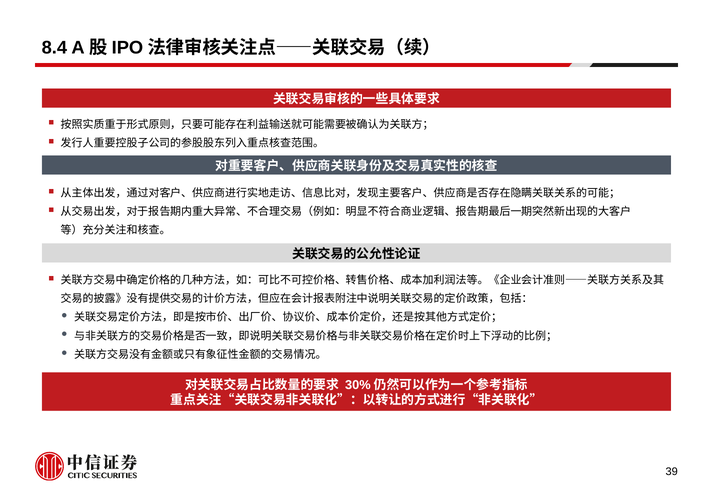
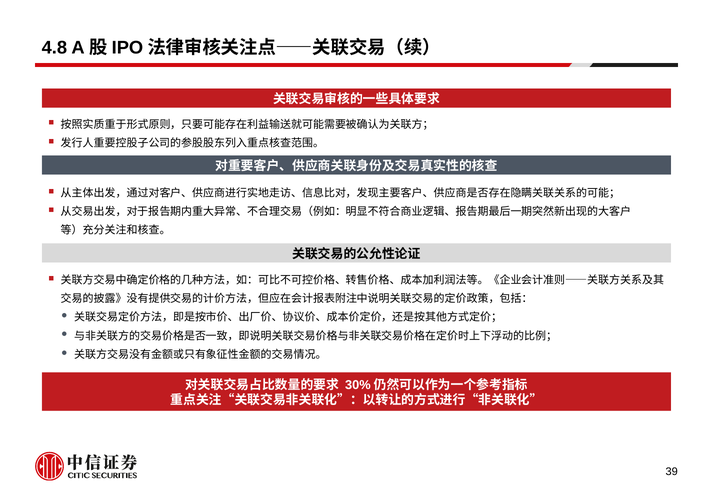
8.4: 8.4 -> 4.8
